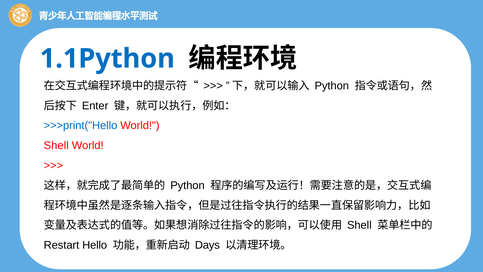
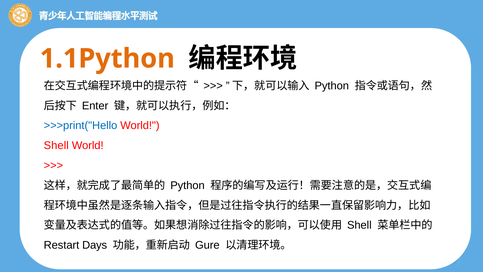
1.1Python colour: blue -> orange
Hello: Hello -> Days
Days: Days -> Gure
